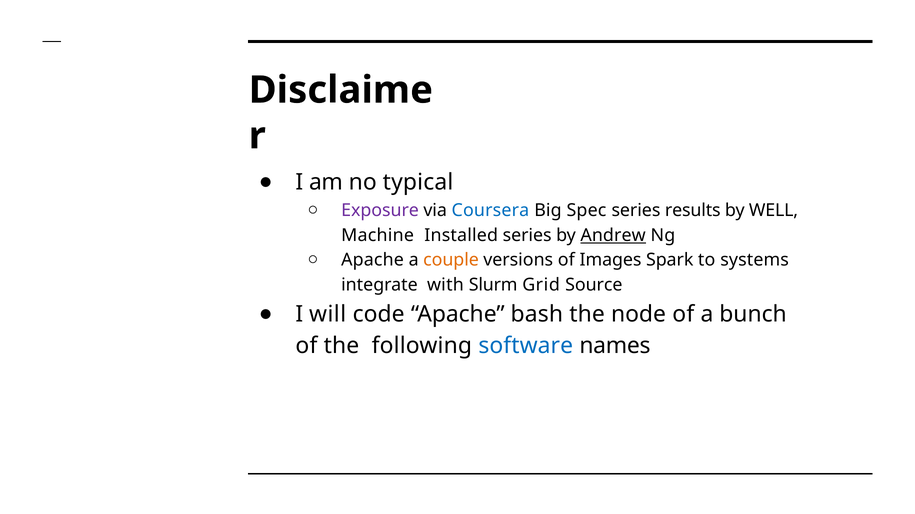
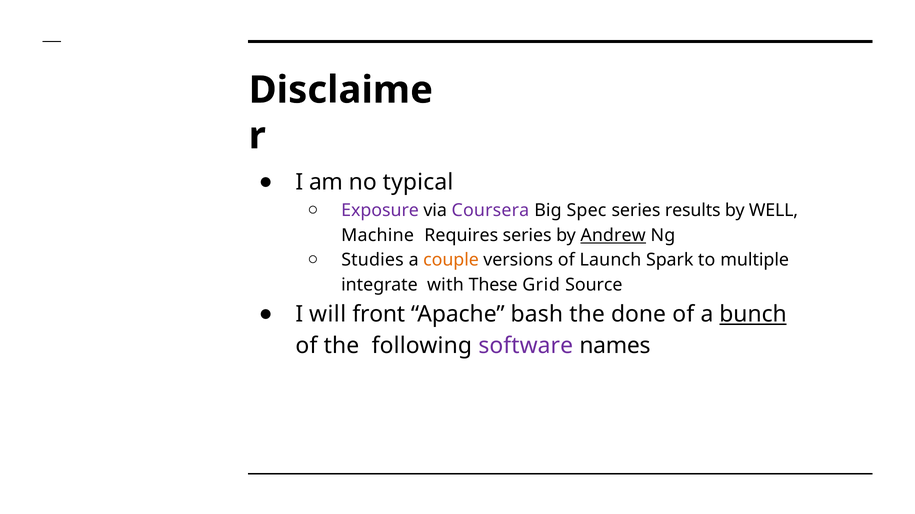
Coursera colour: blue -> purple
Installed: Installed -> Requires
Apache at (373, 260): Apache -> Studies
Images: Images -> Launch
systems: systems -> multiple
Slurm: Slurm -> These
code: code -> front
node: node -> done
bunch underline: none -> present
software colour: blue -> purple
